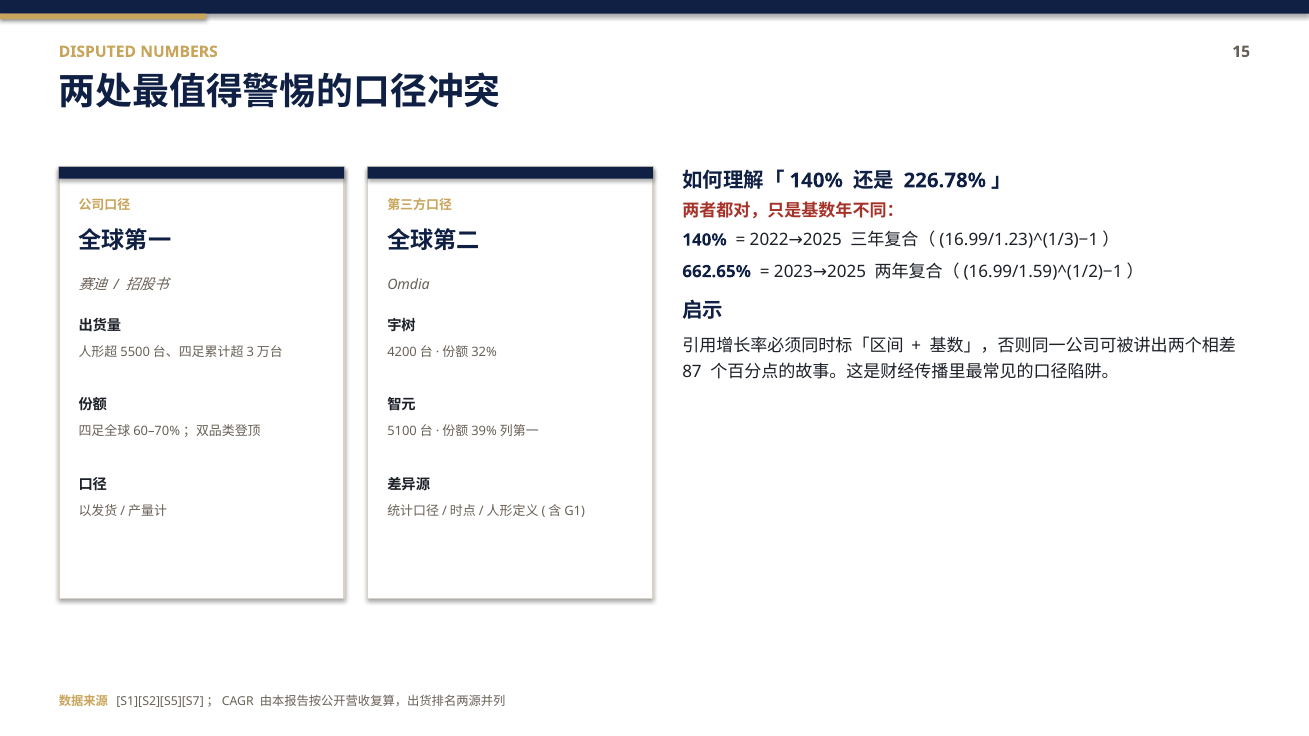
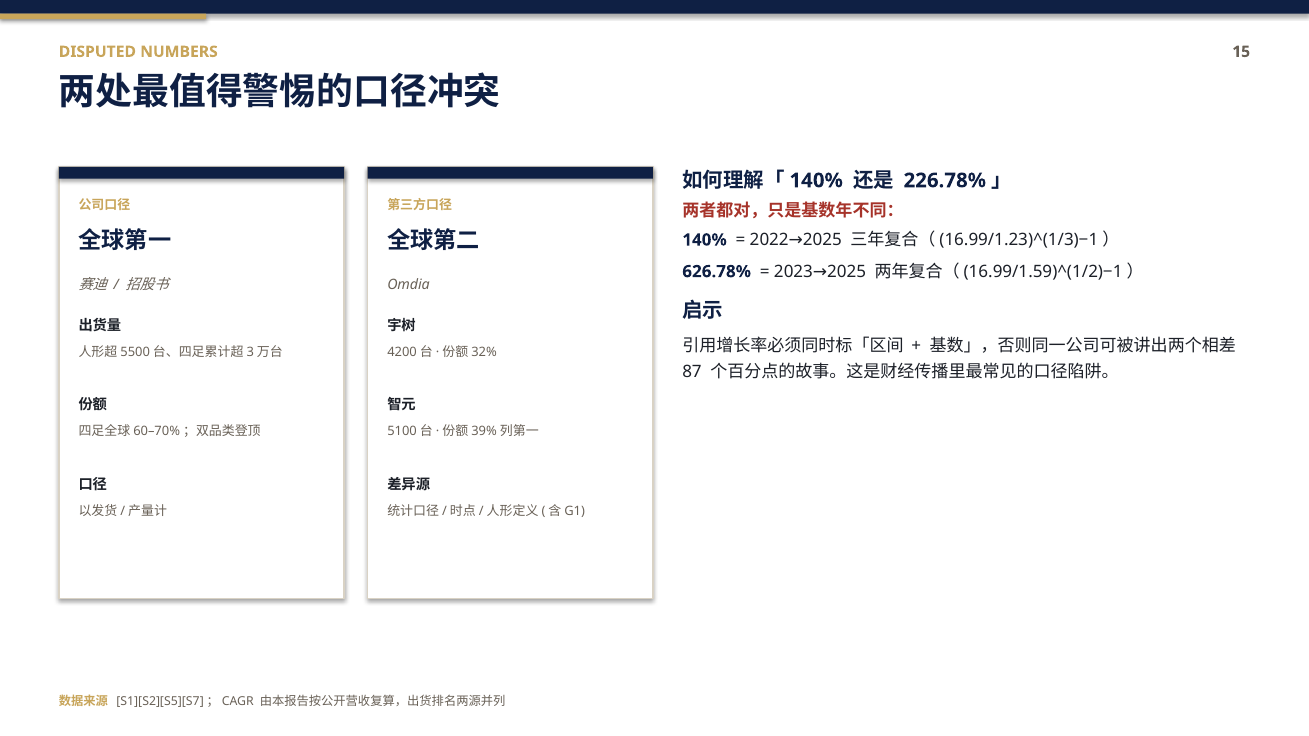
662.65%: 662.65% -> 626.78%
